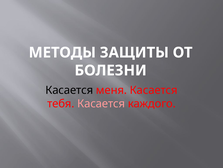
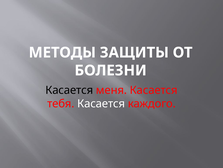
Касается at (101, 103) colour: pink -> white
